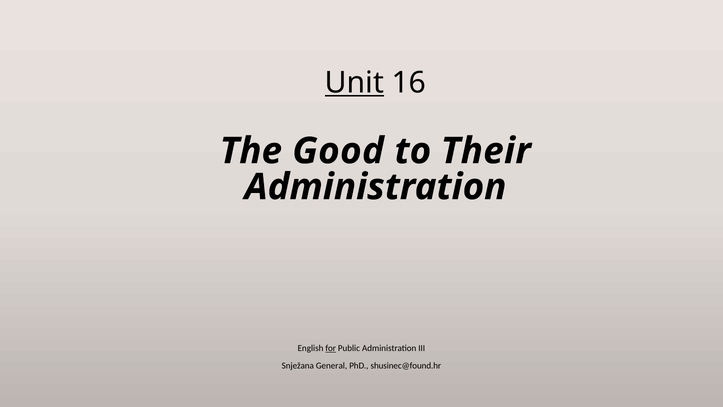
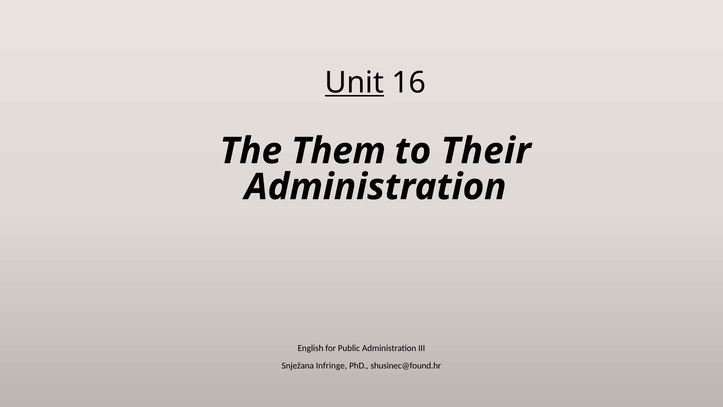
Good: Good -> Them
for underline: present -> none
General: General -> Infringe
